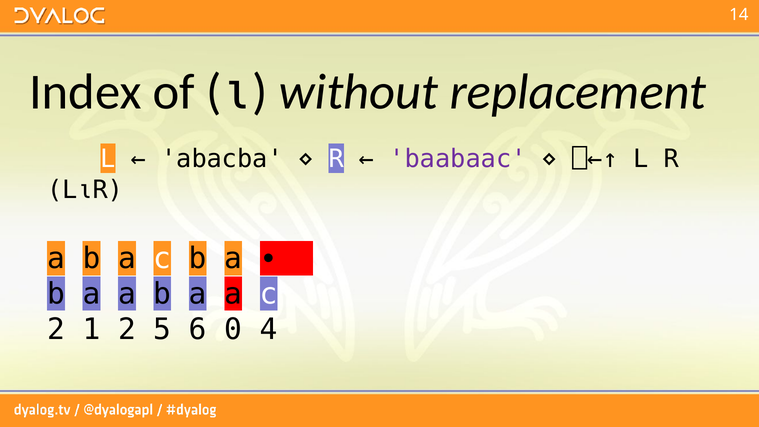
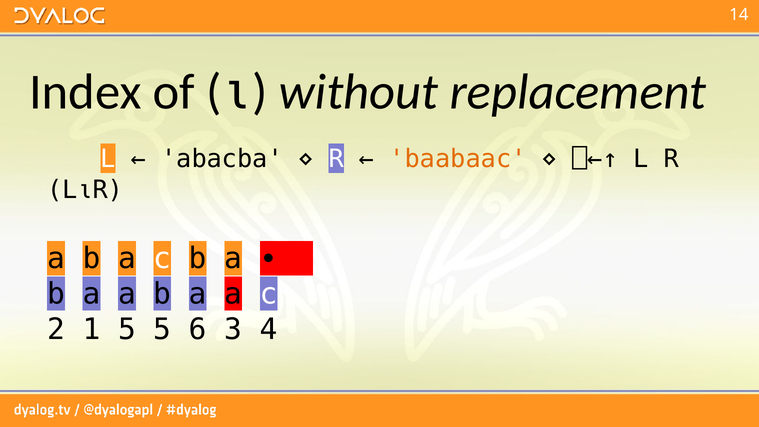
baabaac colour: purple -> orange
1 2: 2 -> 5
0: 0 -> 3
